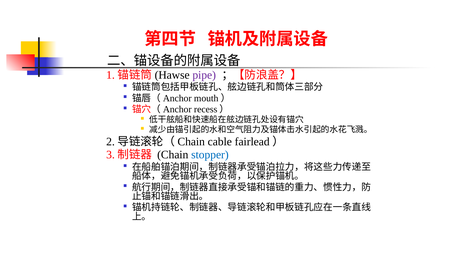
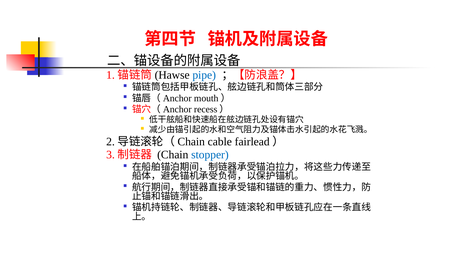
pipe colour: purple -> blue
